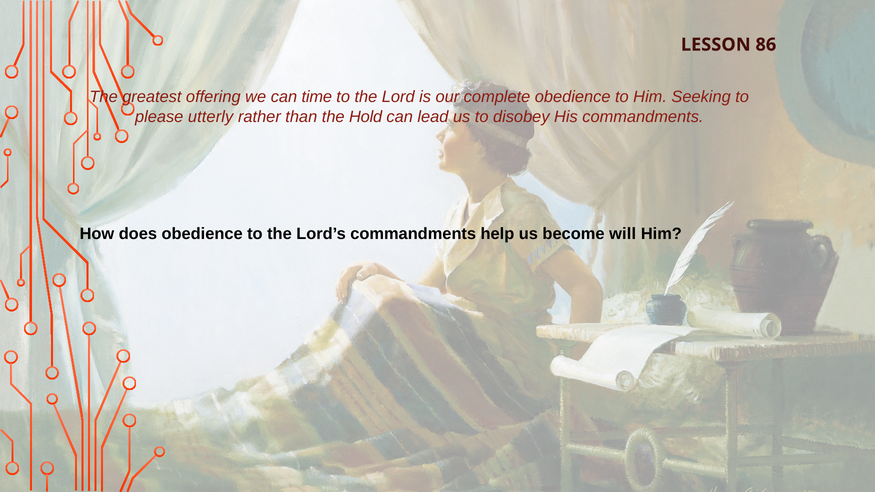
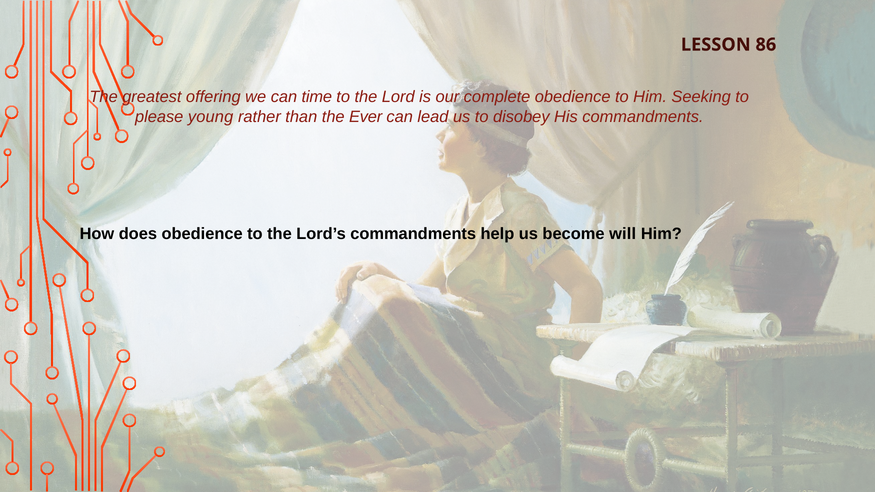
utterly: utterly -> young
Hold: Hold -> Ever
